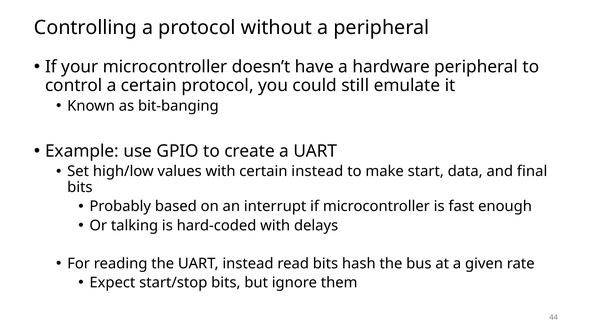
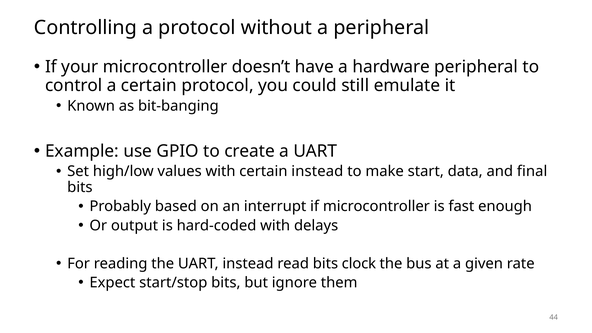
talking: talking -> output
hash: hash -> clock
